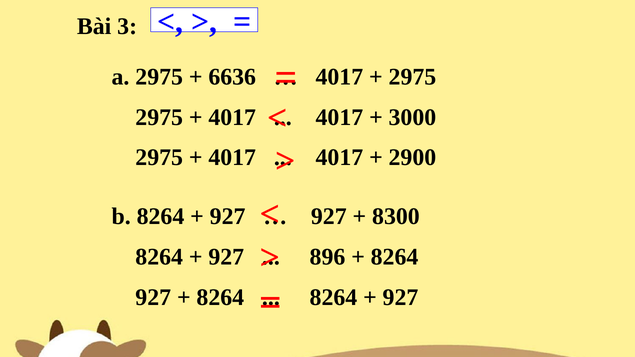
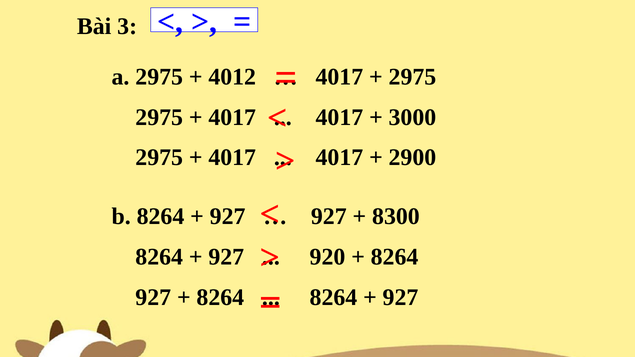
6636: 6636 -> 4012
896: 896 -> 920
